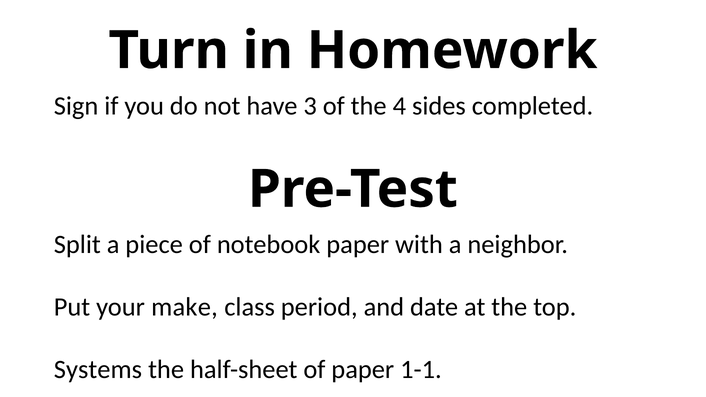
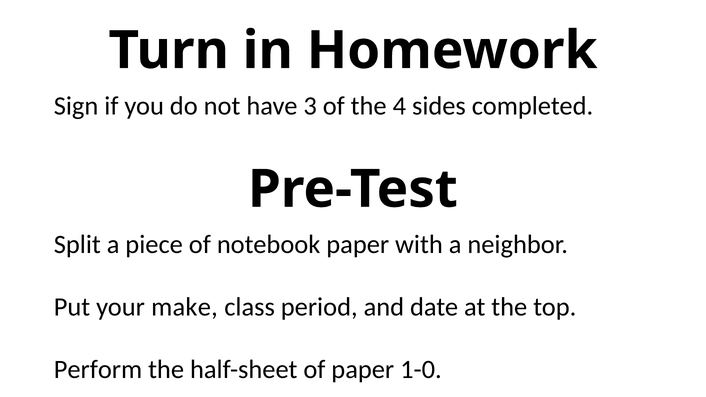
Systems: Systems -> Perform
1-1: 1-1 -> 1-0
